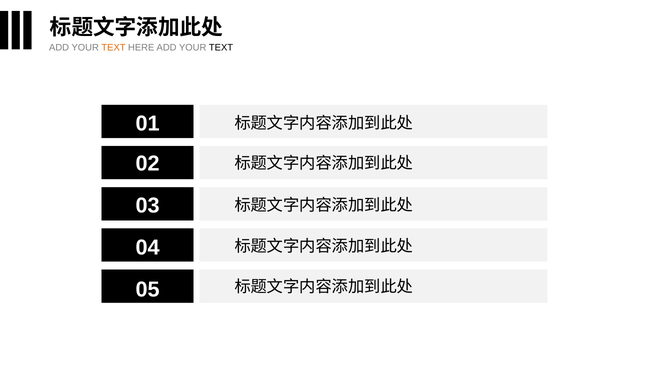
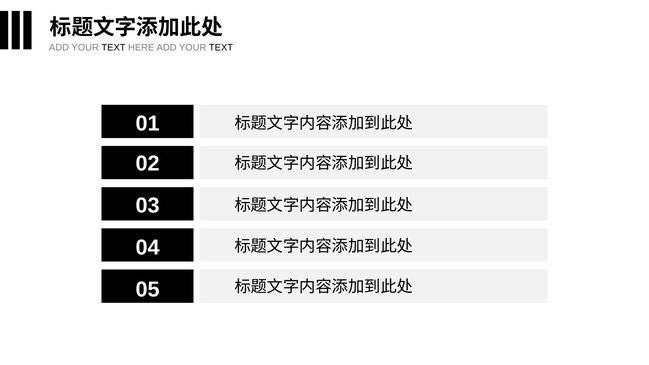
TEXT at (113, 48) colour: orange -> black
